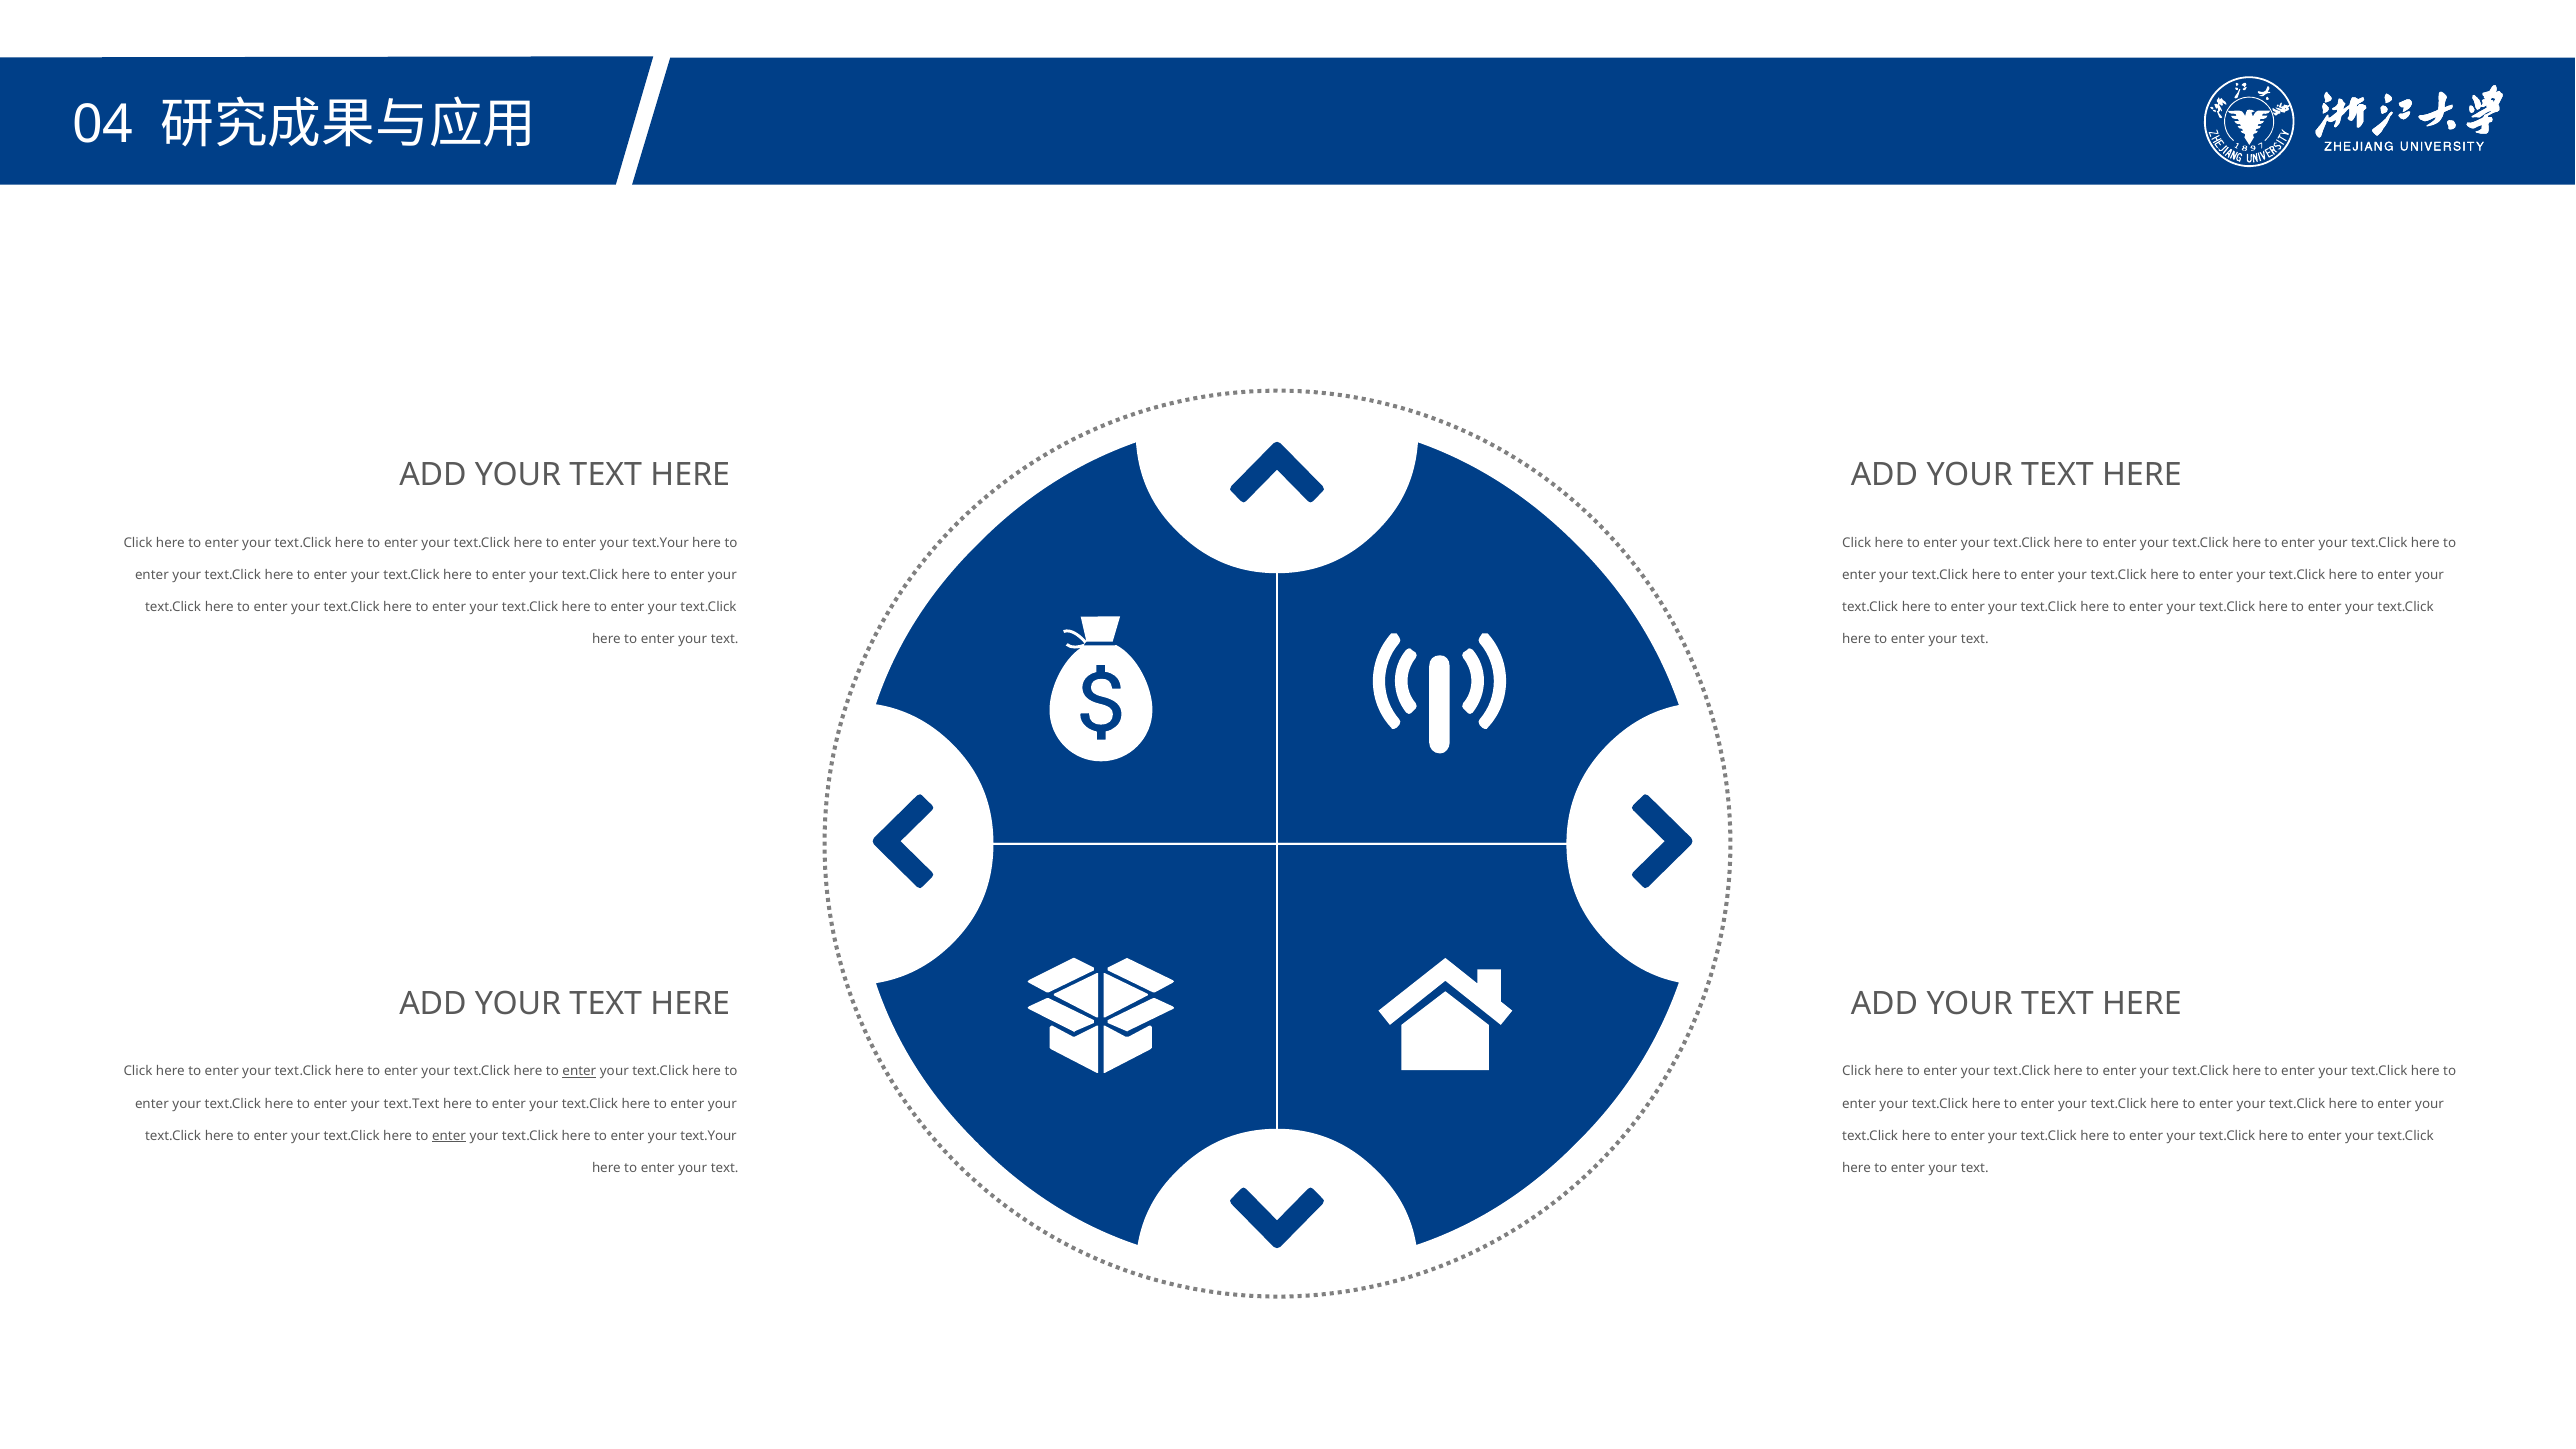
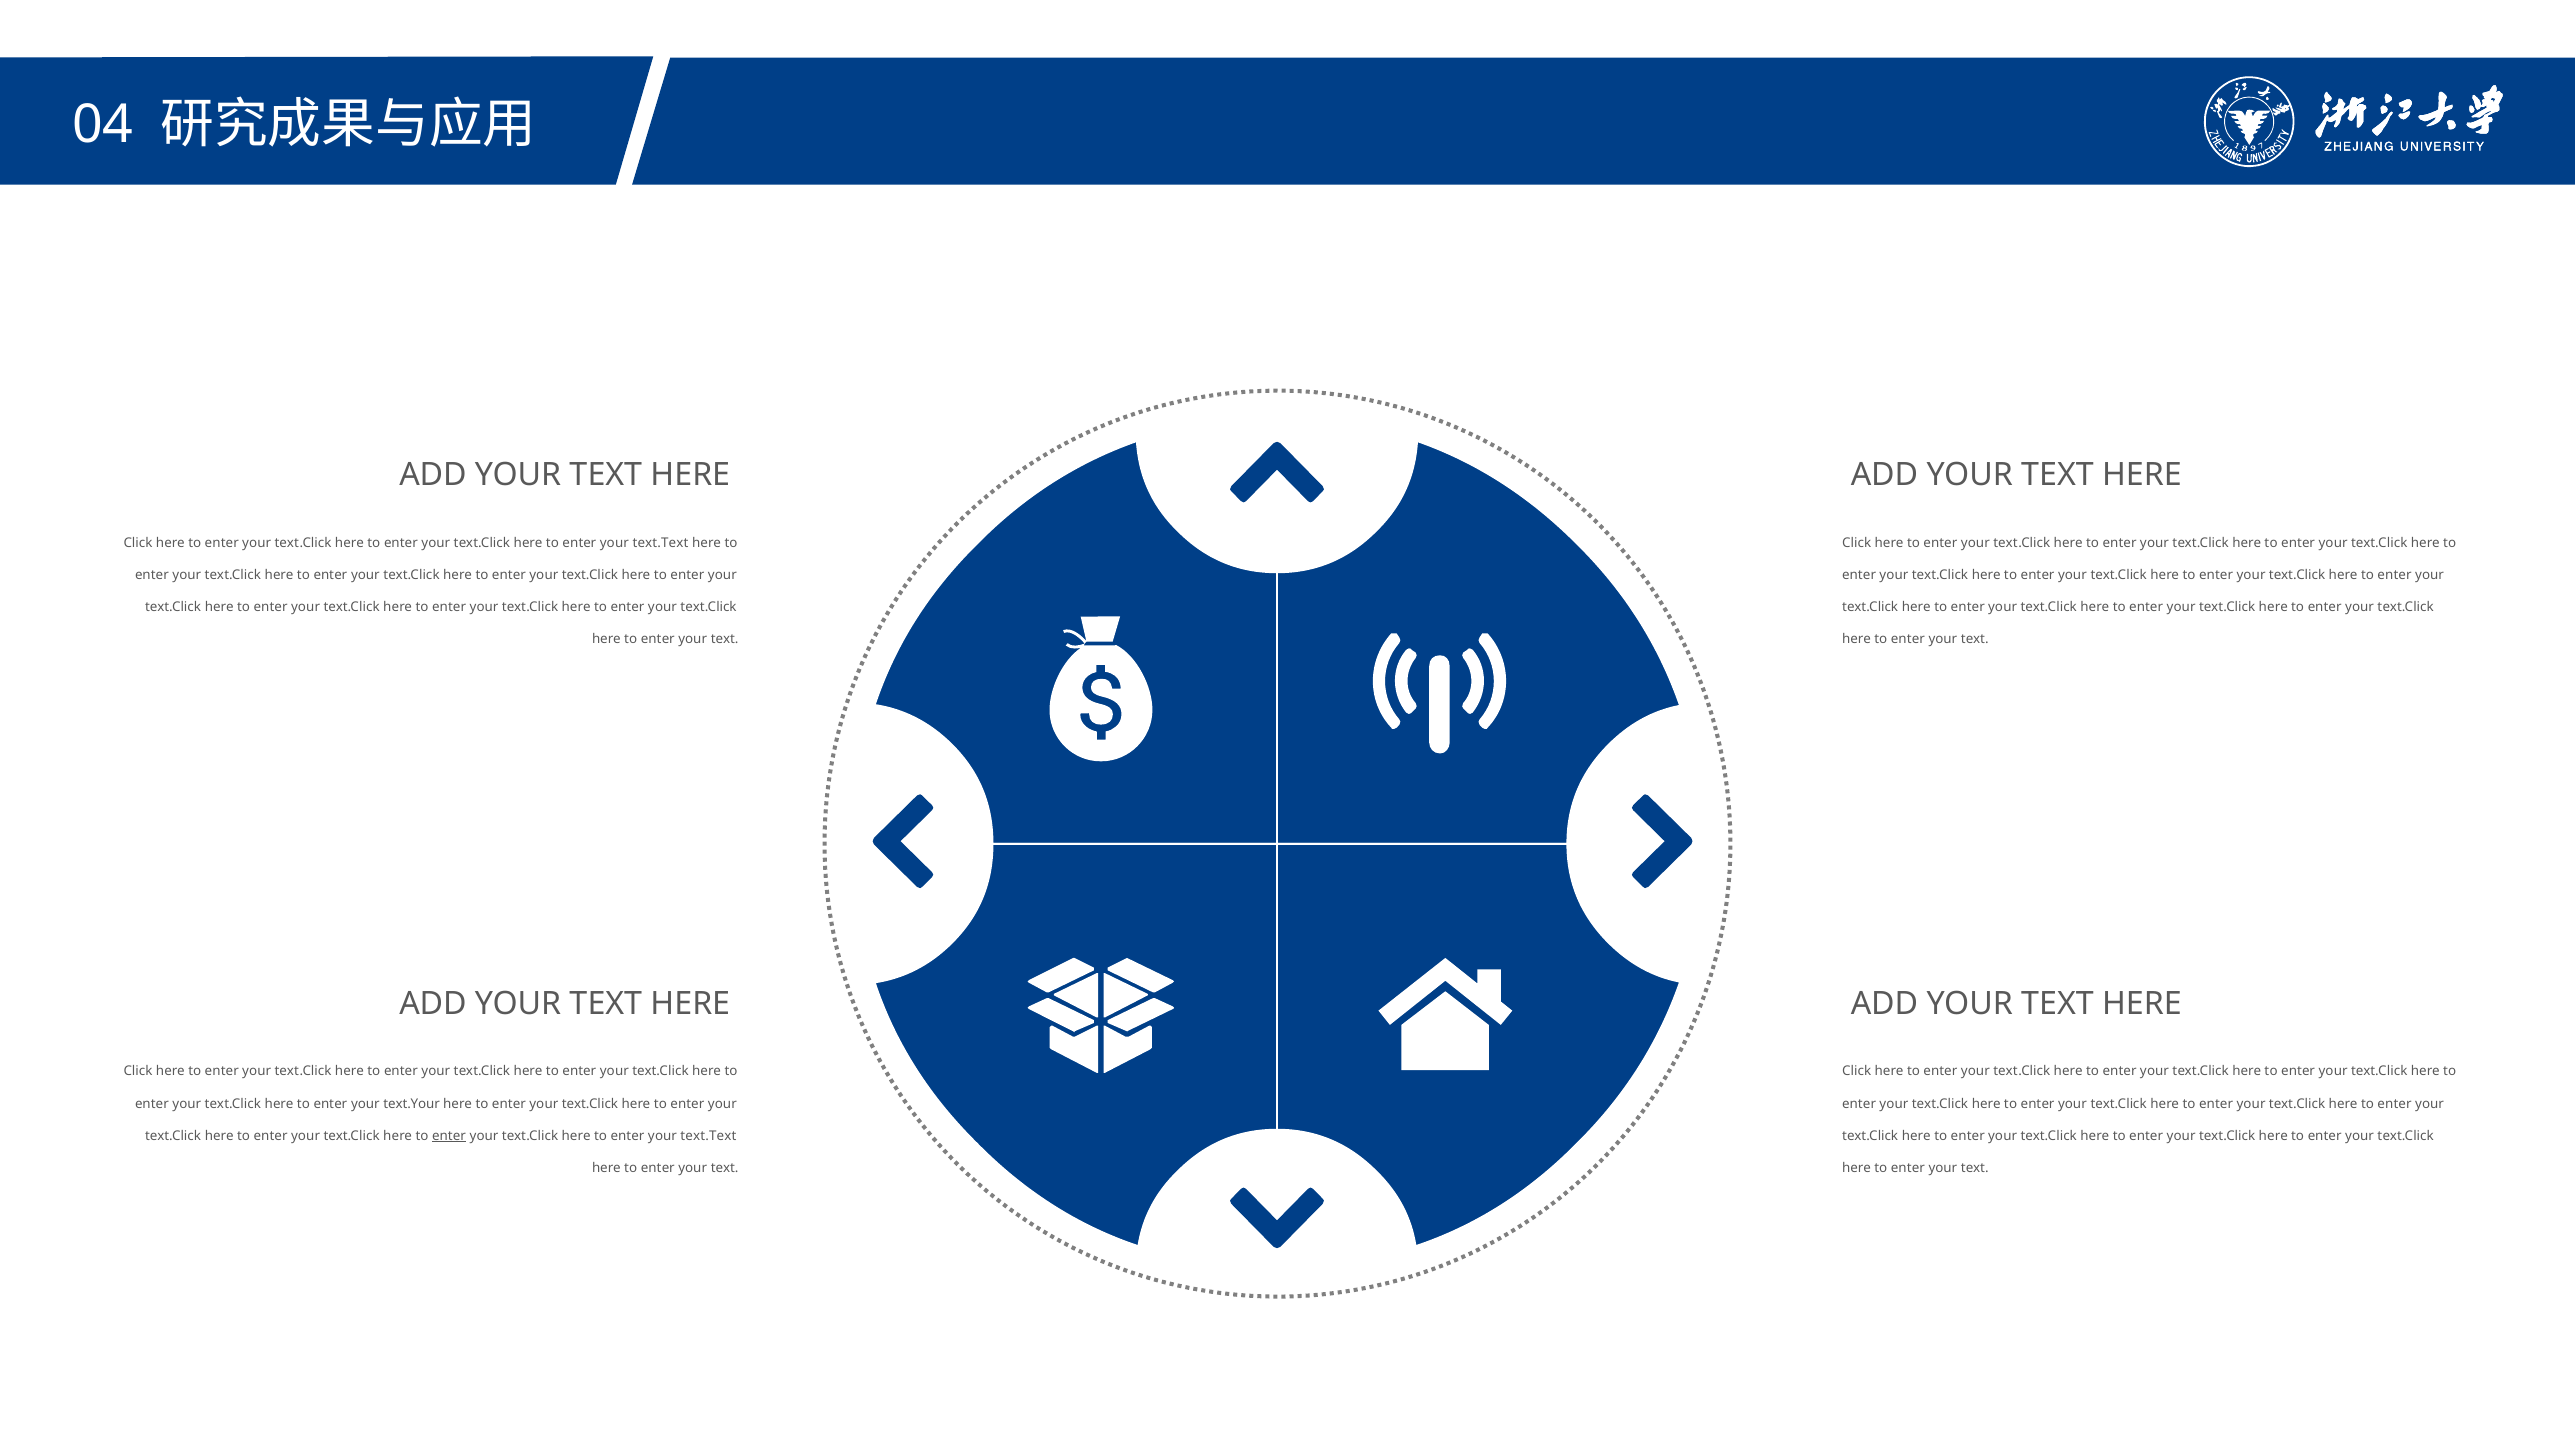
text.Your at (661, 543): text.Your -> text.Text
enter at (579, 1072) underline: present -> none
text.Text: text.Text -> text.Your
text.Your at (709, 1136): text.Your -> text.Text
